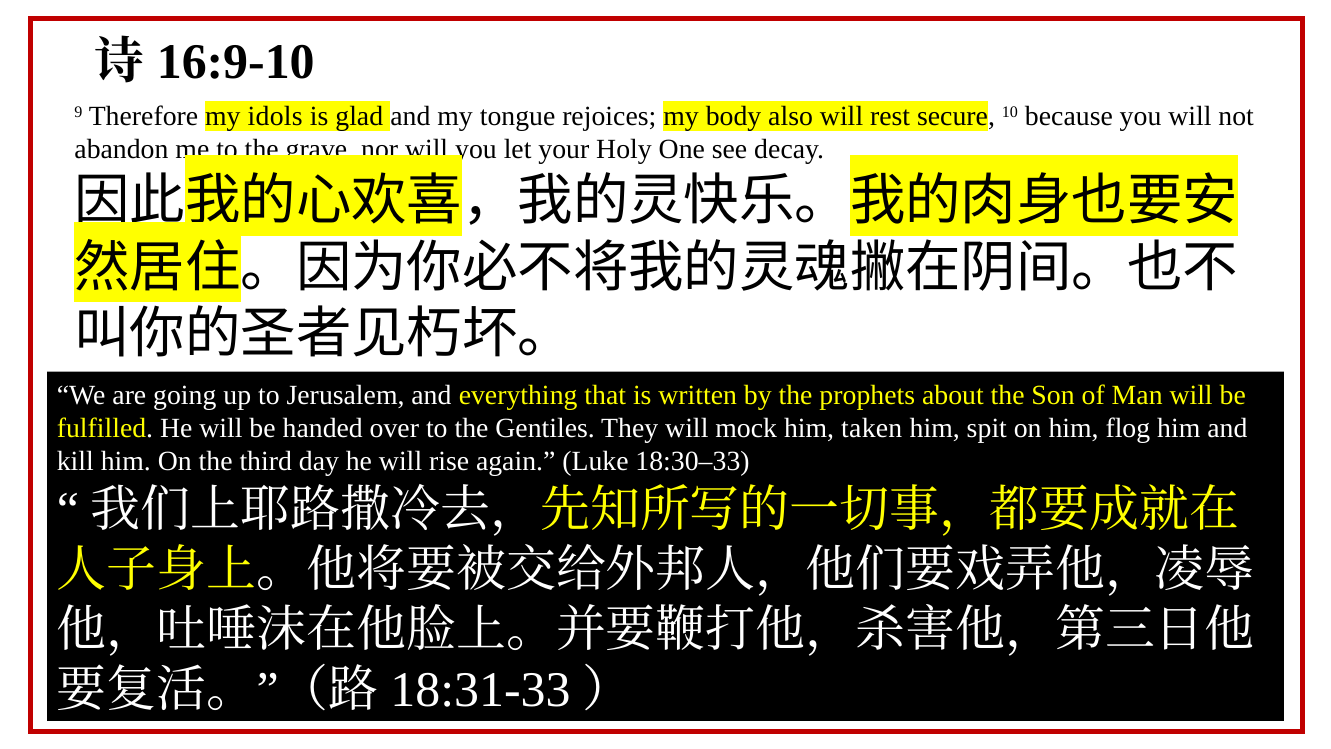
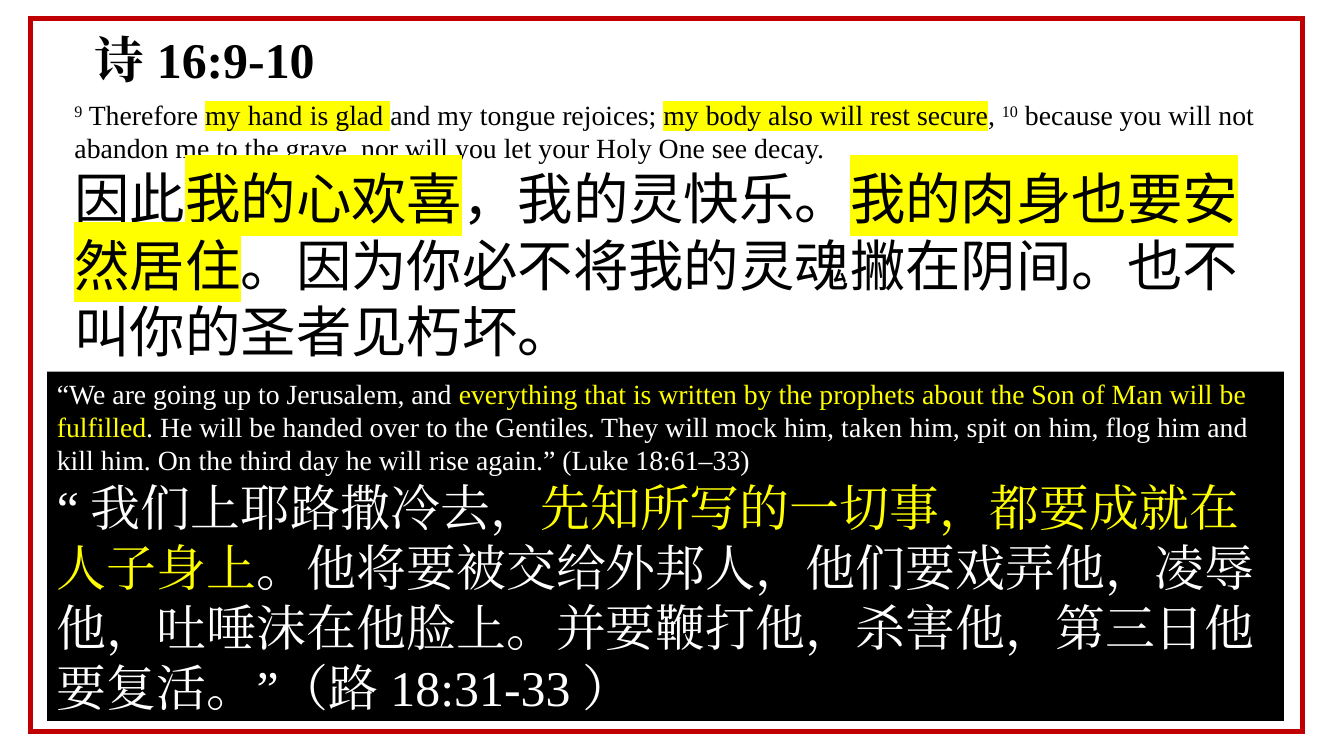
idols: idols -> hand
18:30–33: 18:30–33 -> 18:61–33
